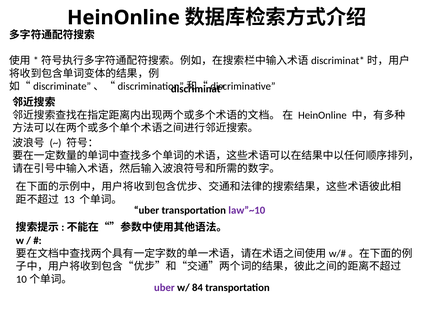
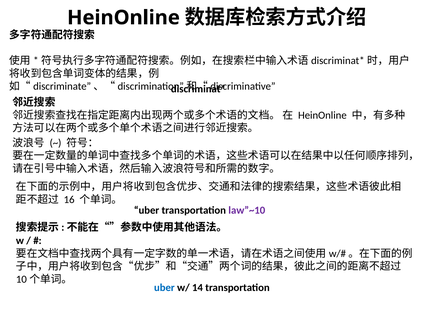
13: 13 -> 16
uber at (164, 288) colour: purple -> blue
84: 84 -> 14
